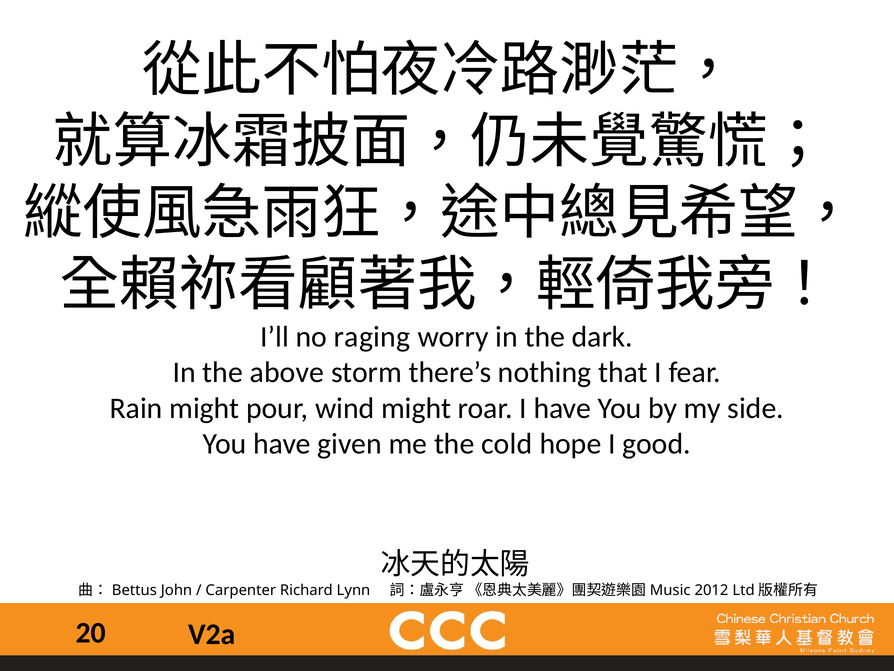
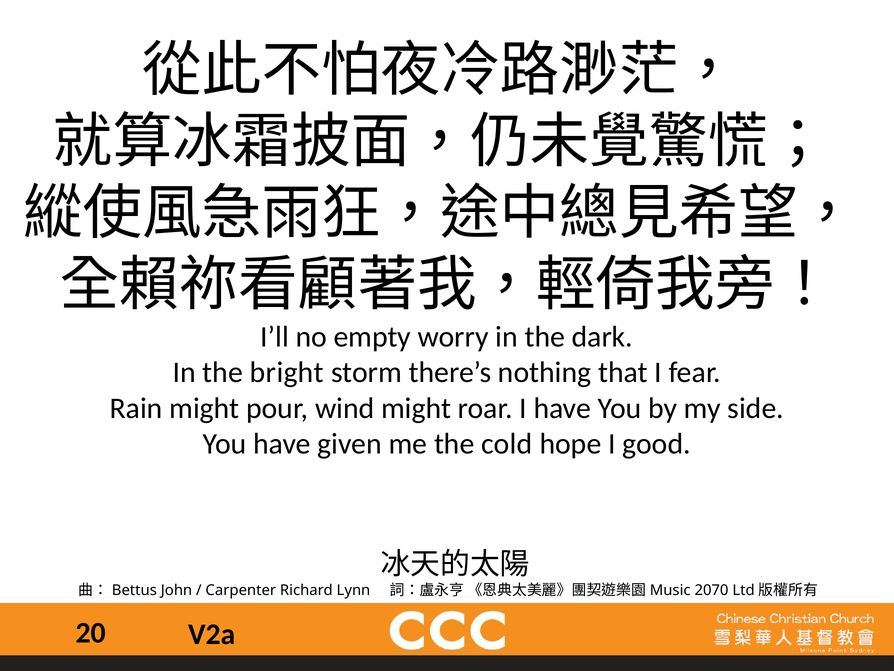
raging: raging -> empty
above: above -> bright
2012: 2012 -> 2070
